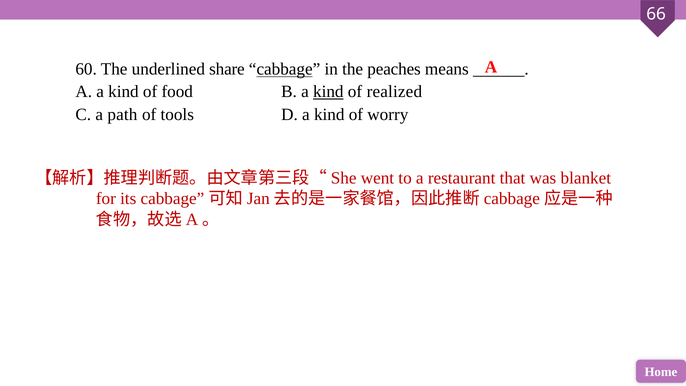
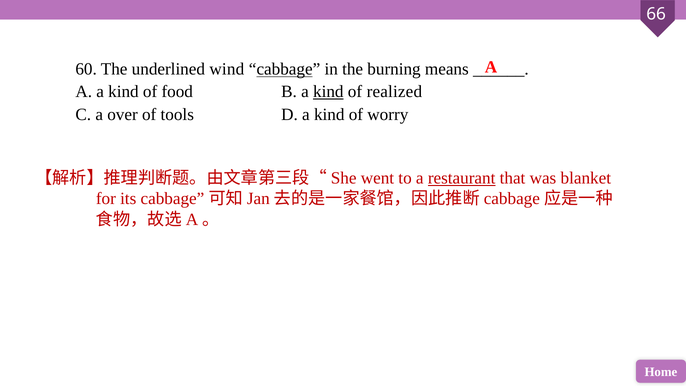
share: share -> wind
peaches: peaches -> burning
path: path -> over
restaurant underline: none -> present
